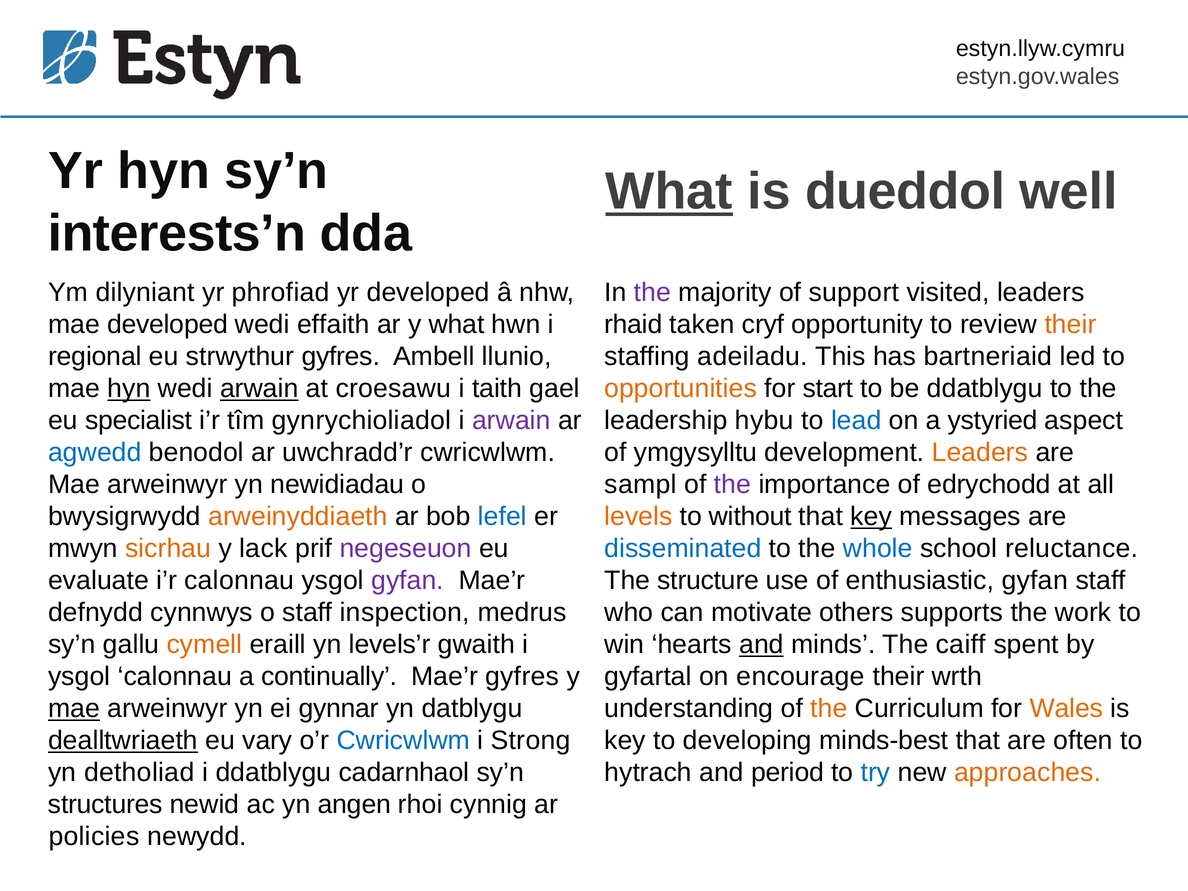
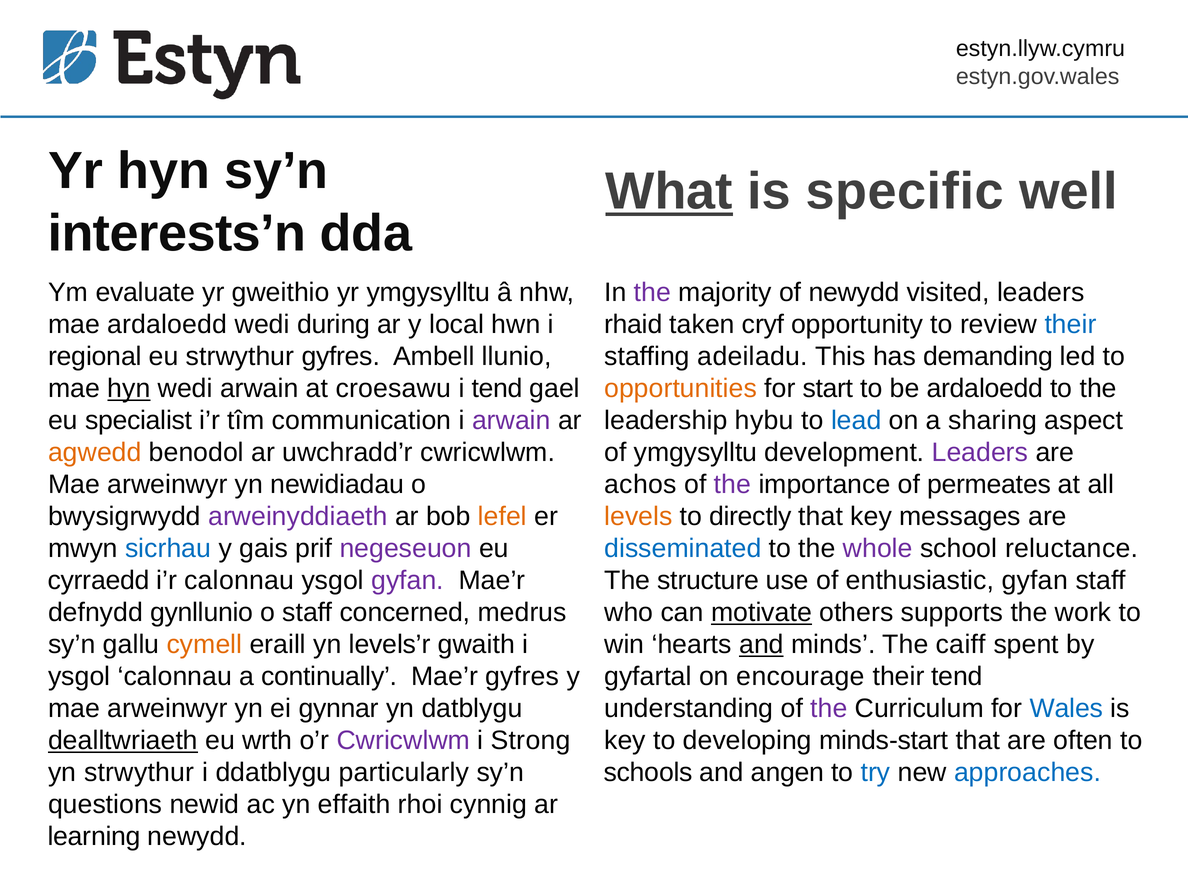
dueddol: dueddol -> specific
dilyniant: dilyniant -> evaluate
phrofiad: phrofiad -> gweithio
yr developed: developed -> ymgysylltu
of support: support -> newydd
mae developed: developed -> ardaloedd
effaith: effaith -> during
y what: what -> local
their at (1070, 325) colour: orange -> blue
bartneriaid: bartneriaid -> demanding
arwain at (259, 389) underline: present -> none
i taith: taith -> tend
be ddatblygu: ddatblygu -> ardaloedd
gynrychioliadol: gynrychioliadol -> communication
ystyried: ystyried -> sharing
agwedd colour: blue -> orange
Leaders at (980, 453) colour: orange -> purple
sampl: sampl -> achos
edrychodd: edrychodd -> permeates
arweinyddiaeth colour: orange -> purple
lefel colour: blue -> orange
without: without -> directly
key at (871, 517) underline: present -> none
sicrhau colour: orange -> blue
lack: lack -> gais
whole colour: blue -> purple
evaluate: evaluate -> cyrraedd
cynnwys: cynnwys -> gynllunio
inspection: inspection -> concerned
motivate underline: none -> present
their wrth: wrth -> tend
mae at (74, 709) underline: present -> none
the at (829, 709) colour: orange -> purple
Wales colour: orange -> blue
vary: vary -> wrth
Cwricwlwm at (403, 741) colour: blue -> purple
minds-best: minds-best -> minds-start
yn detholiad: detholiad -> strwythur
cadarnhaol: cadarnhaol -> particularly
hytrach: hytrach -> schools
period: period -> angen
approaches colour: orange -> blue
structures: structures -> questions
angen: angen -> effaith
policies: policies -> learning
